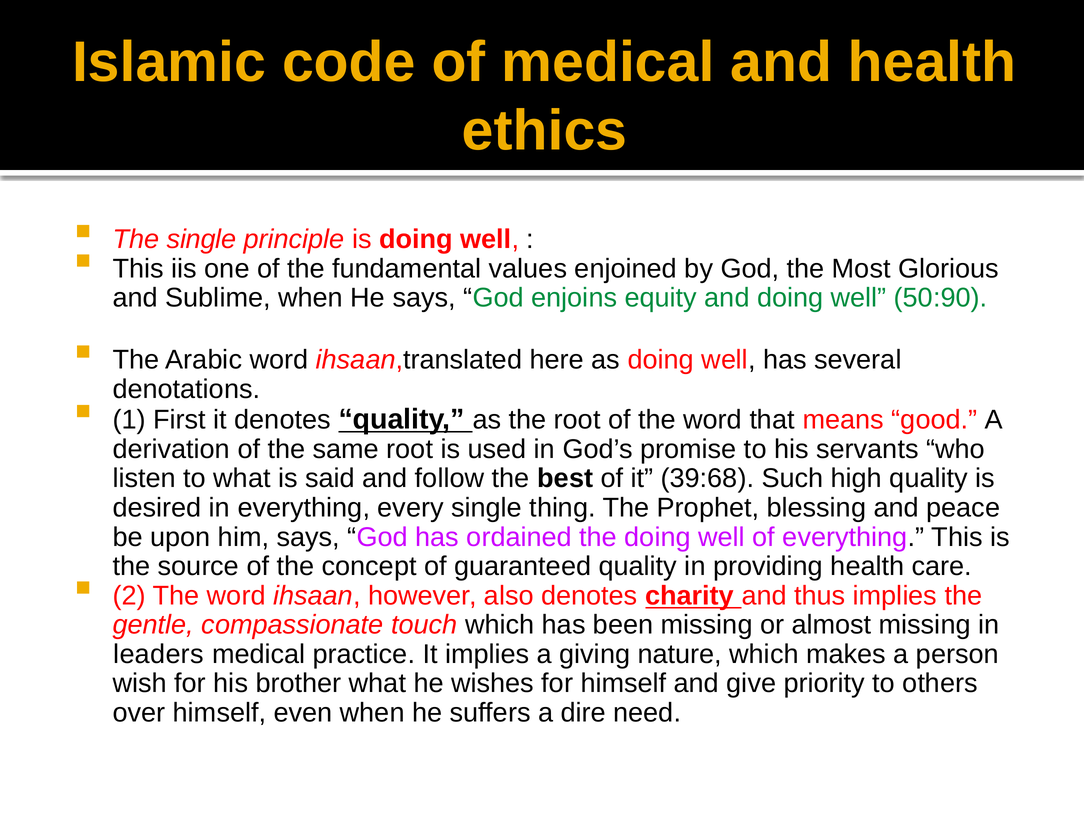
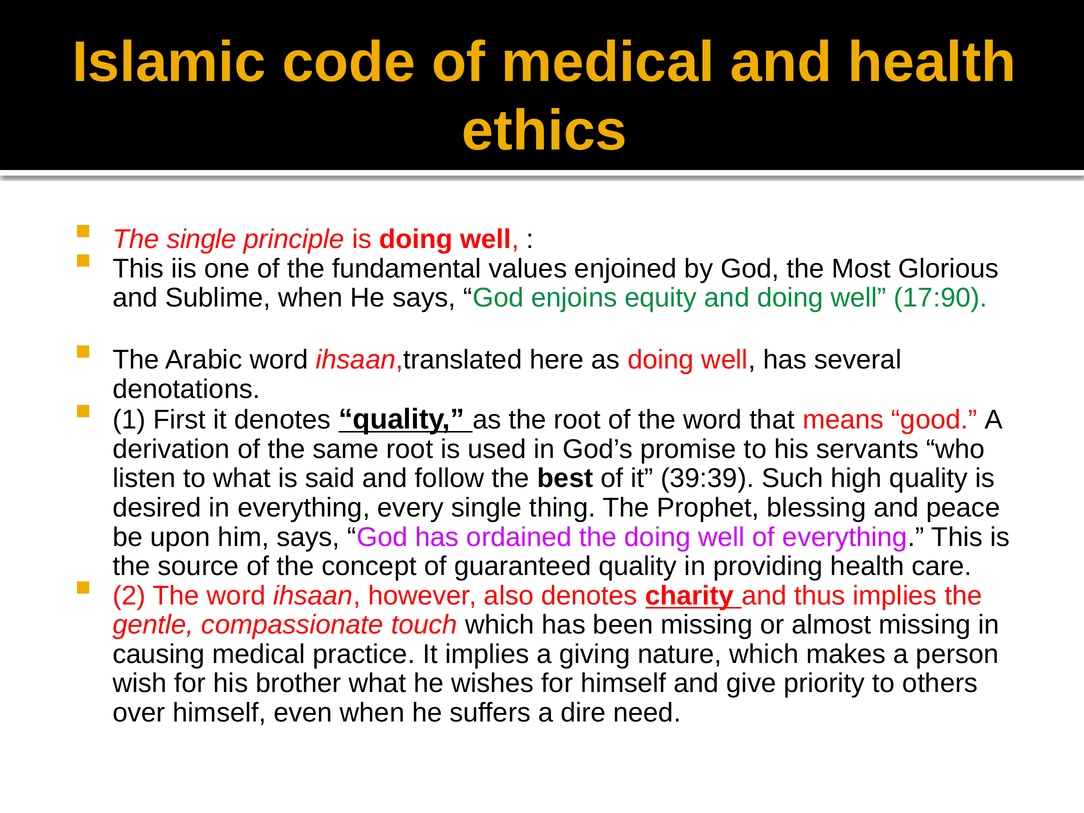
50:90: 50:90 -> 17:90
39:68: 39:68 -> 39:39
leaders: leaders -> causing
